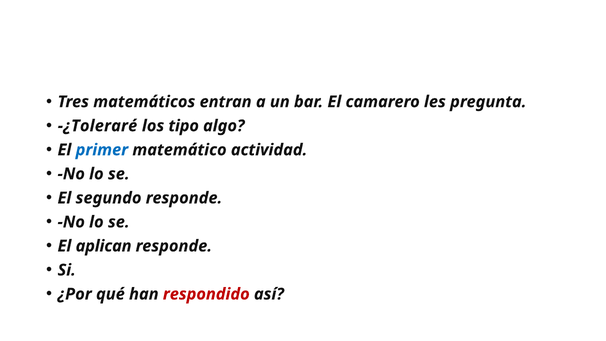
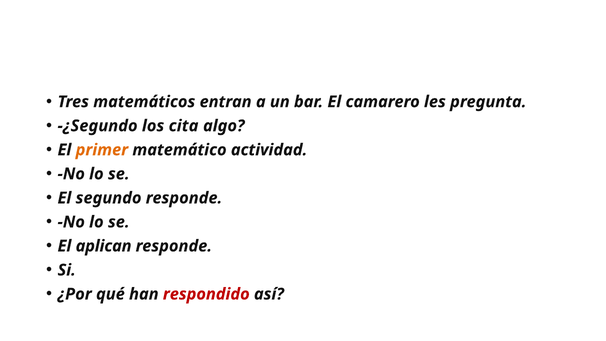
-¿Toleraré: -¿Toleraré -> -¿Segundo
tipo: tipo -> cita
primer colour: blue -> orange
